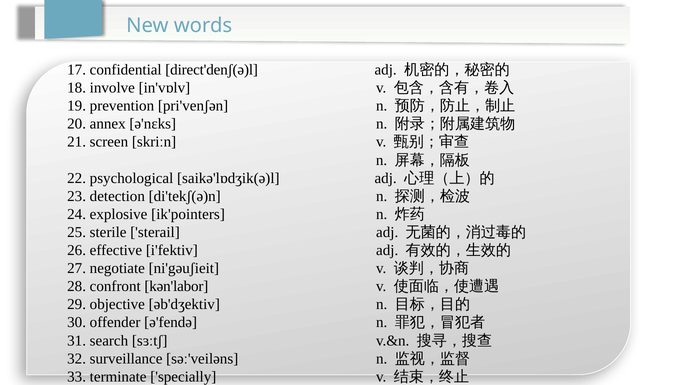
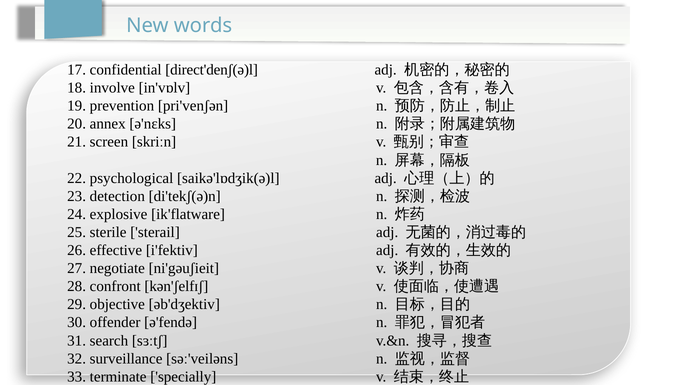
ik'pointers: ik'pointers -> ik'flatware
kən'labor: kən'labor -> kən'ʃelfɪʃ
